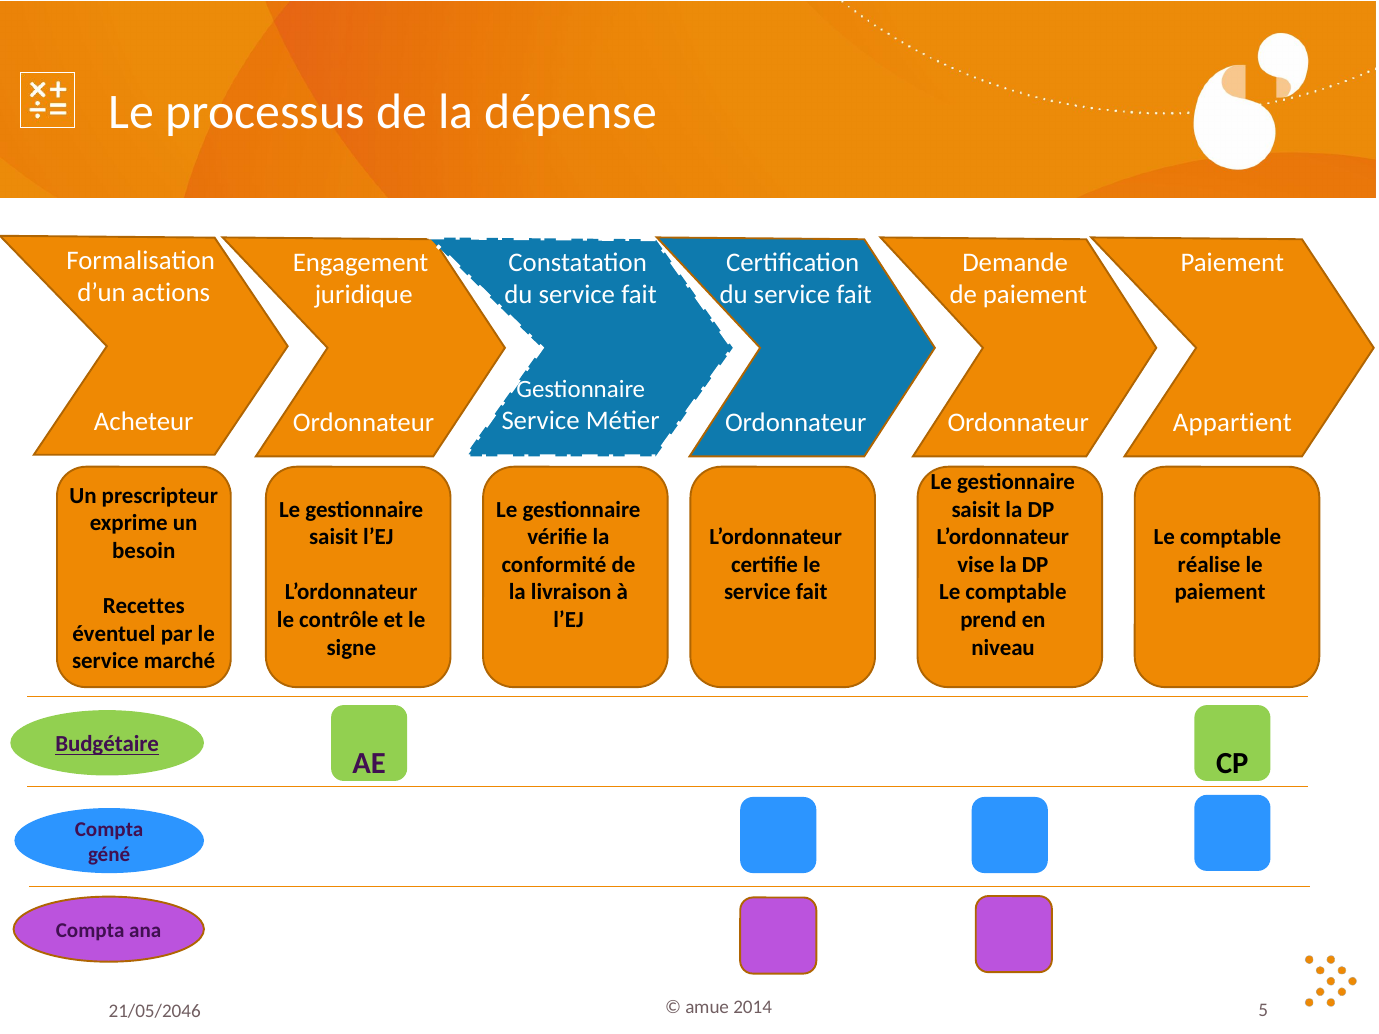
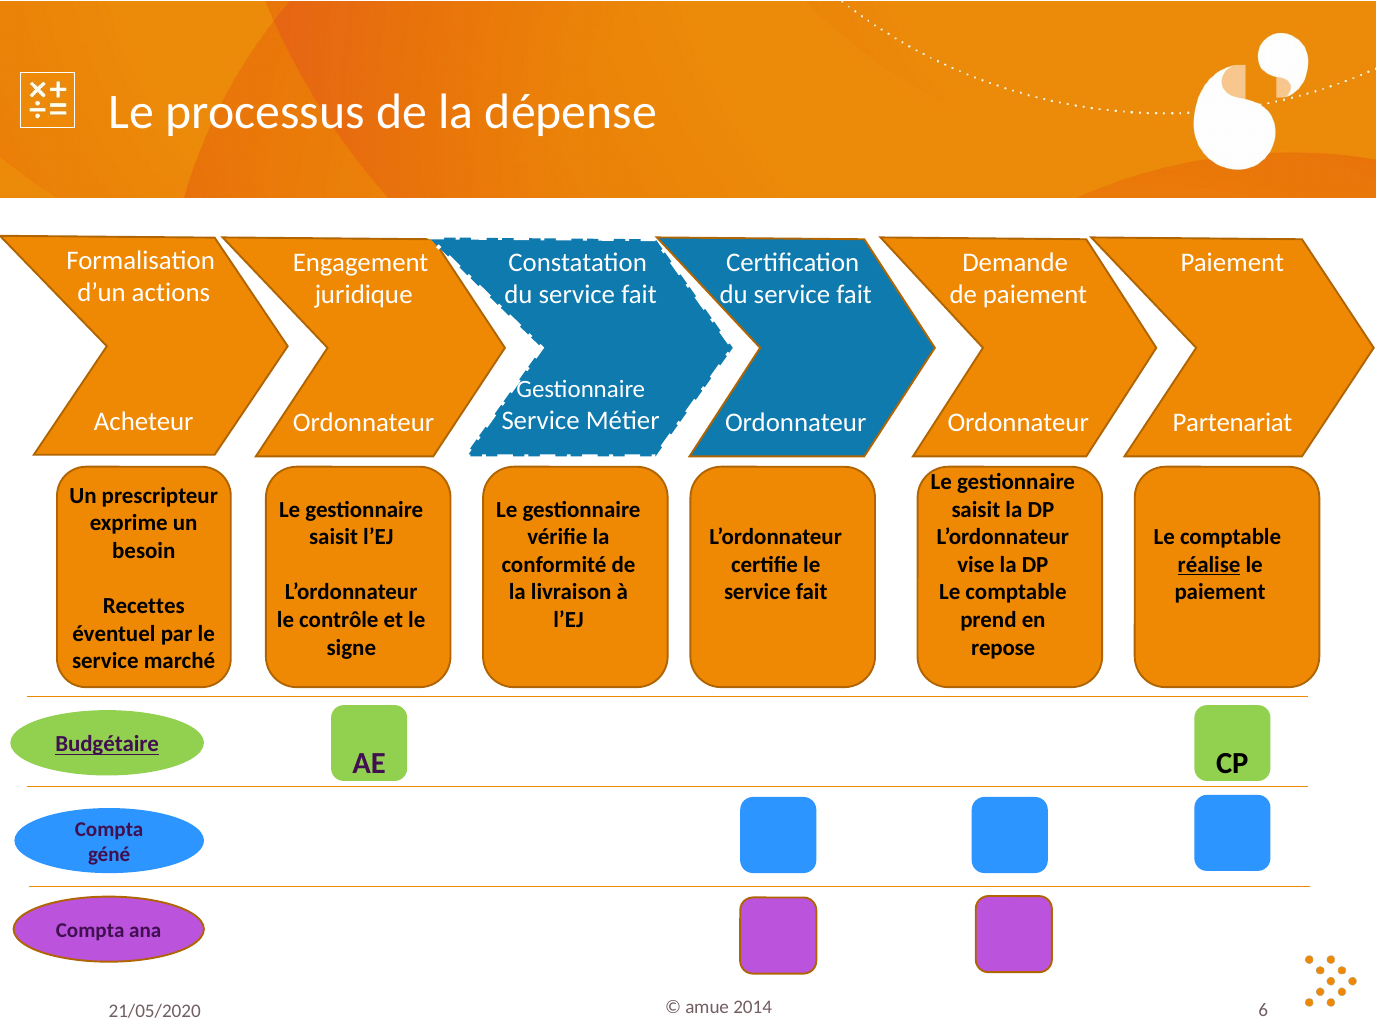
Appartient: Appartient -> Partenariat
réalise underline: none -> present
niveau: niveau -> repose
21/05/2046: 21/05/2046 -> 21/05/2020
5: 5 -> 6
